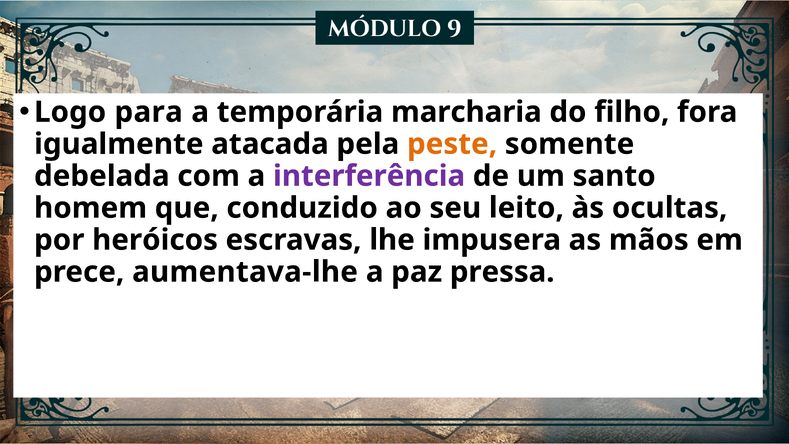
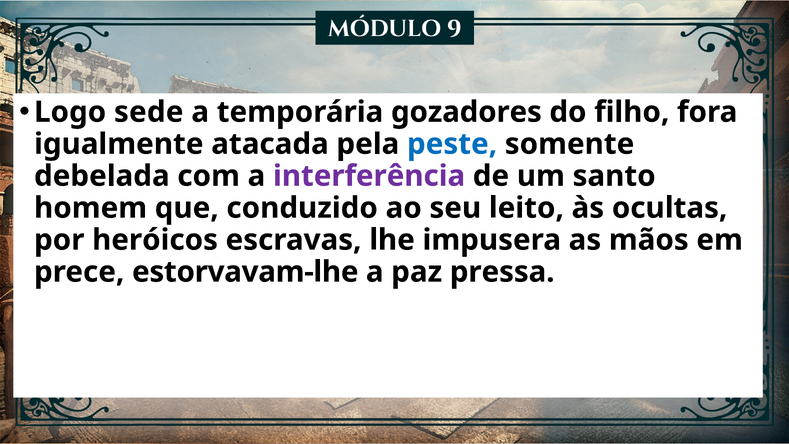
para: para -> sede
marcharia: marcharia -> gozadores
peste colour: orange -> blue
aumentava-lhe: aumentava-lhe -> estorvavam-lhe
